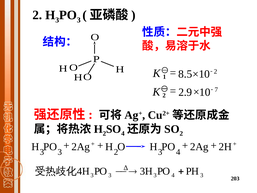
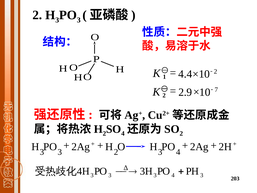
8.5: 8.5 -> 4.4
